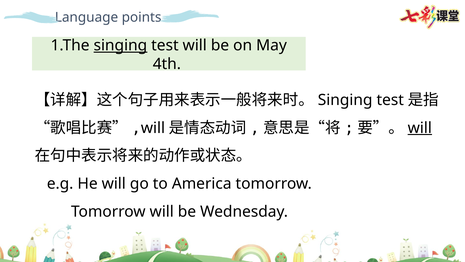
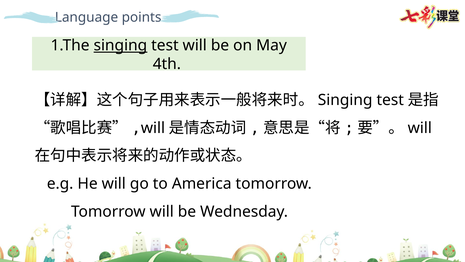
will at (420, 128) underline: present -> none
